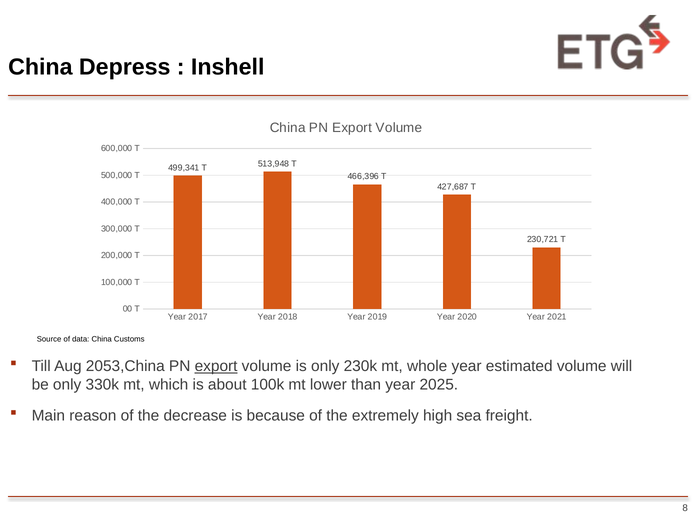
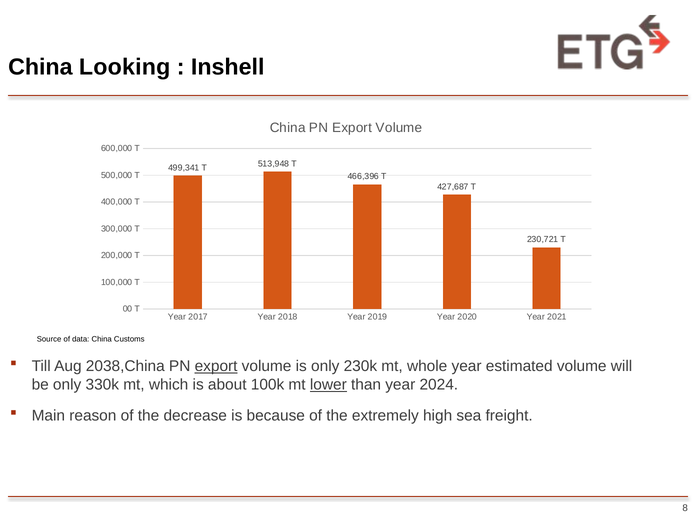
Depress: Depress -> Looking
2053,China: 2053,China -> 2038,China
lower underline: none -> present
2025: 2025 -> 2024
